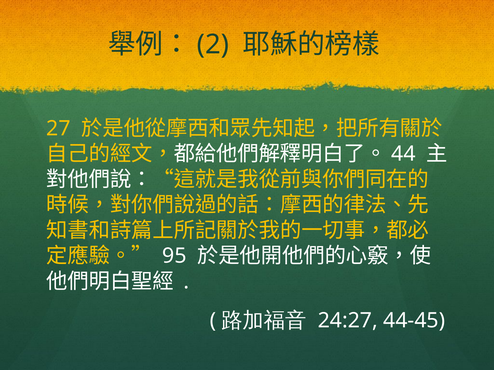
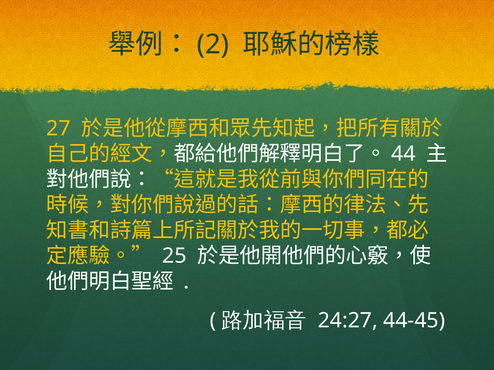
95: 95 -> 25
